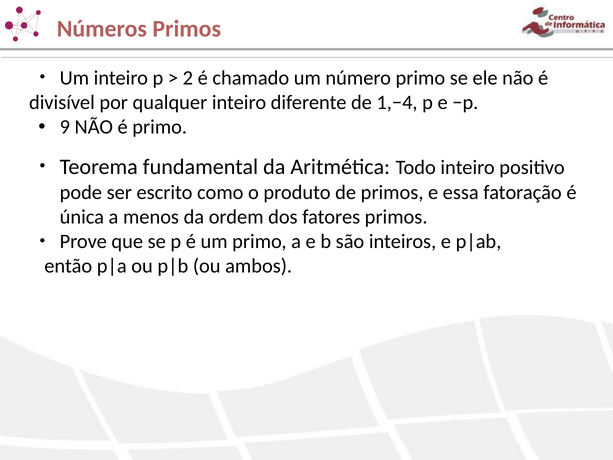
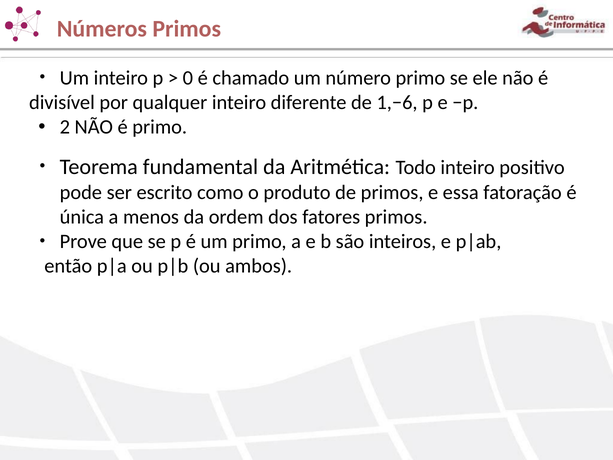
2: 2 -> 0
1,−4: 1,−4 -> 1,−6
9: 9 -> 2
